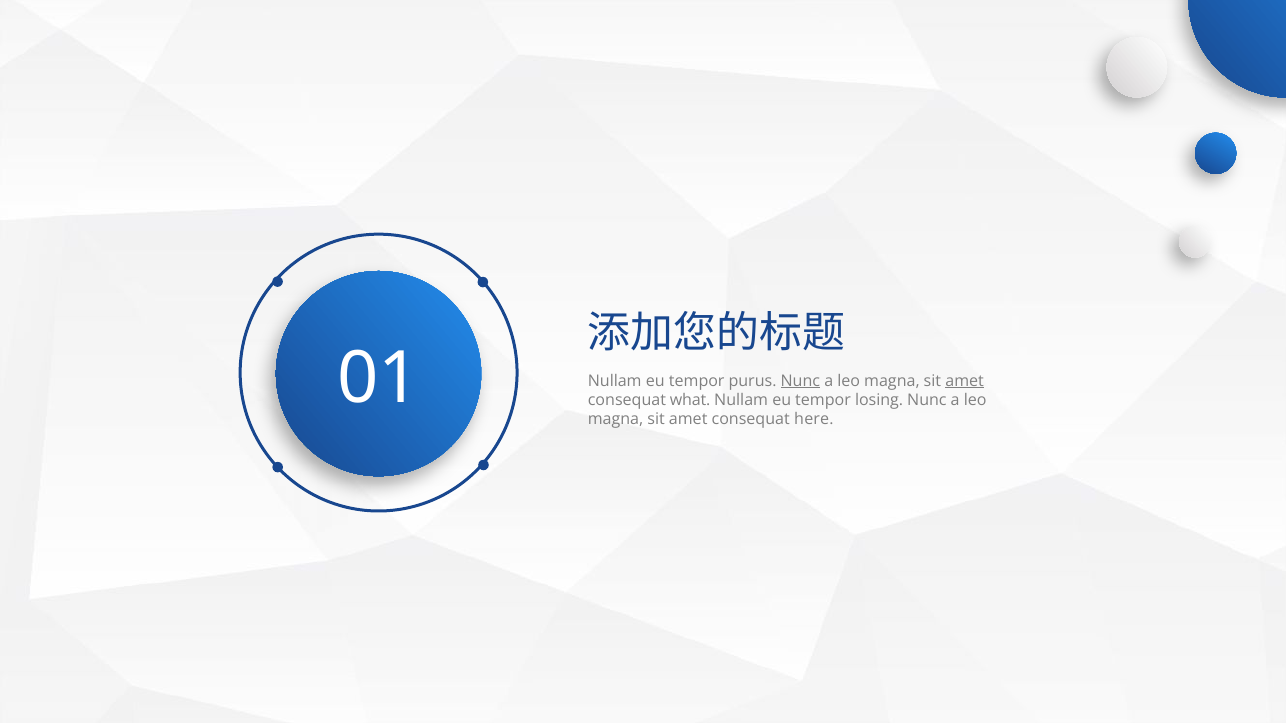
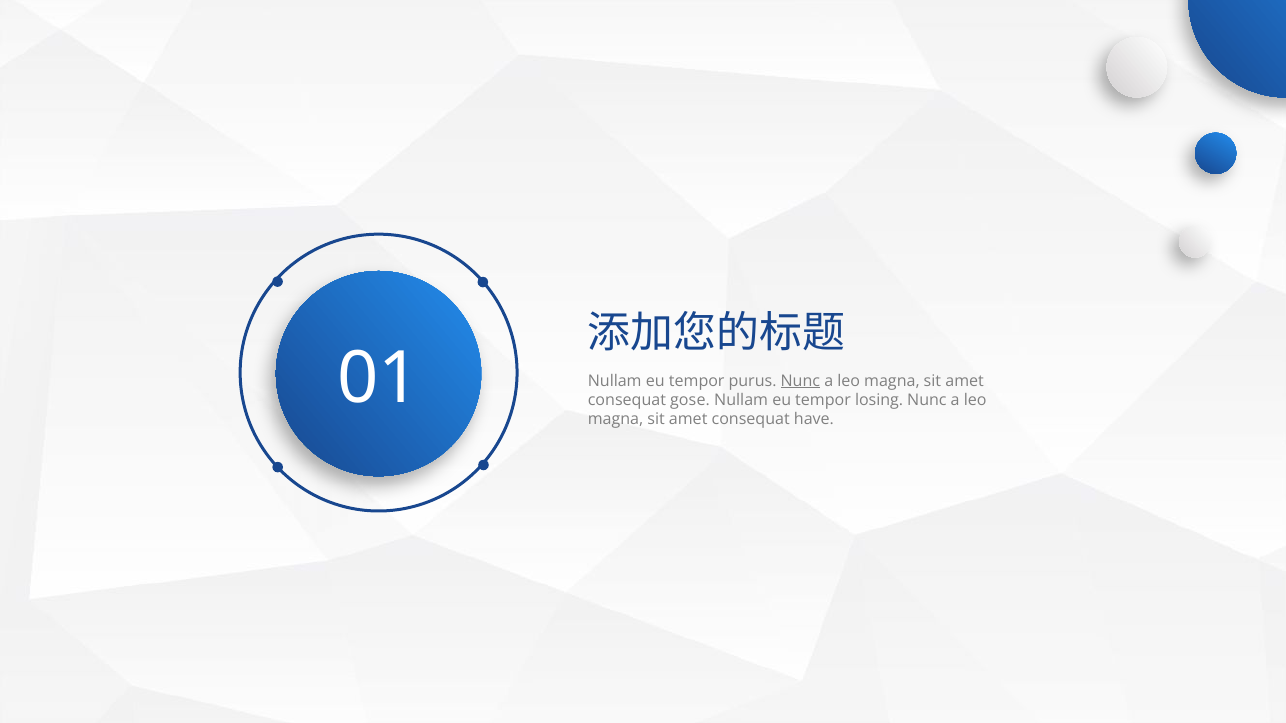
amet at (965, 381) underline: present -> none
what: what -> gose
here: here -> have
